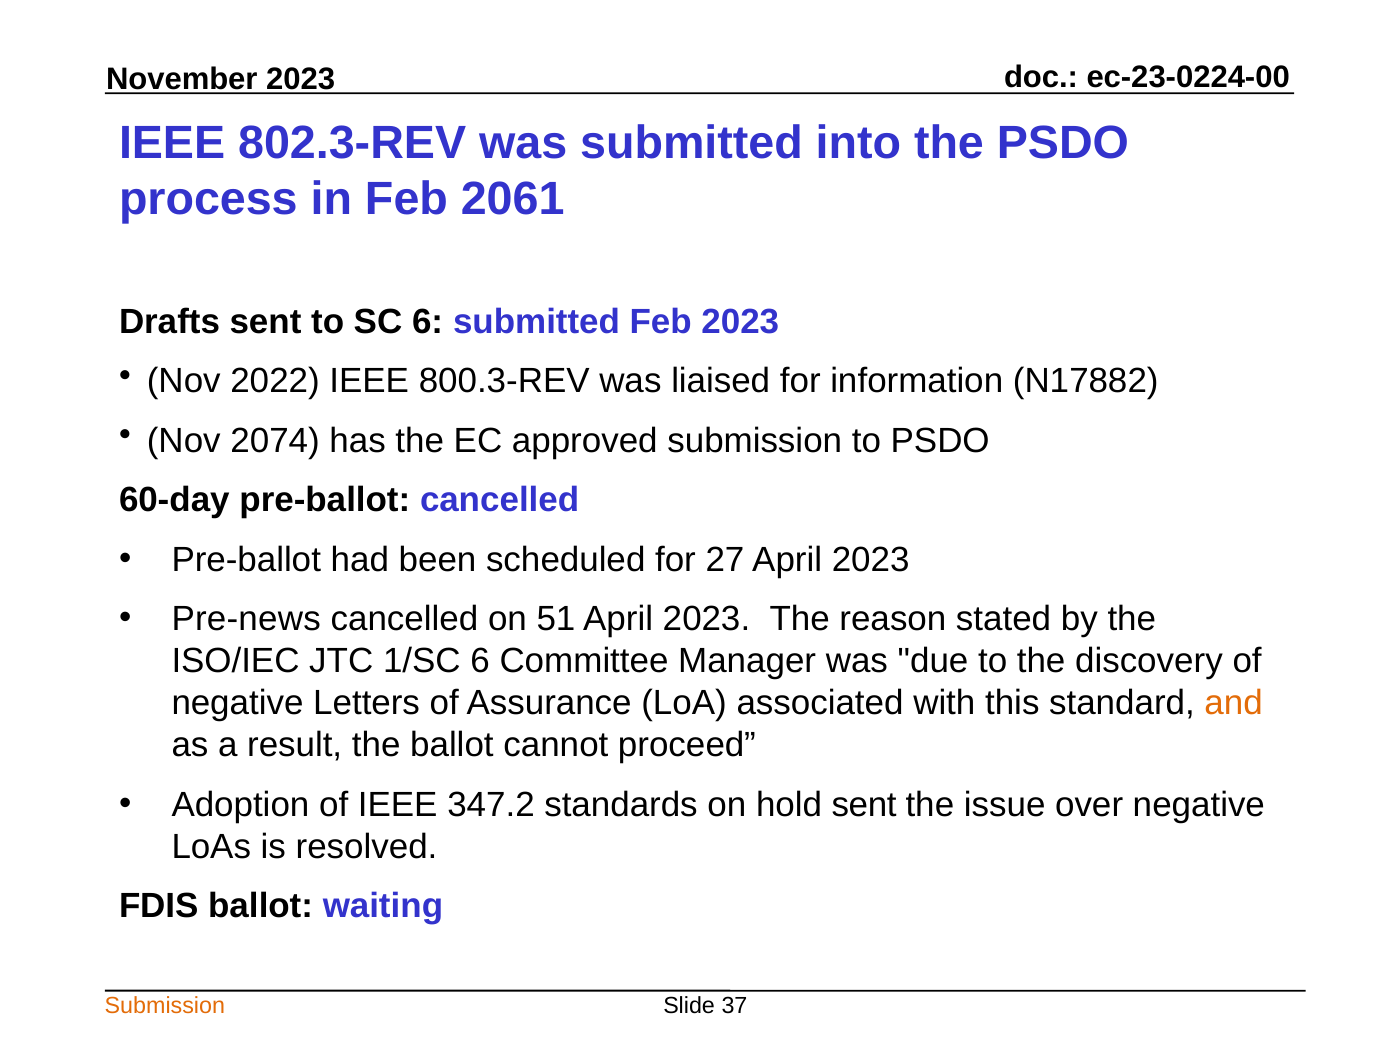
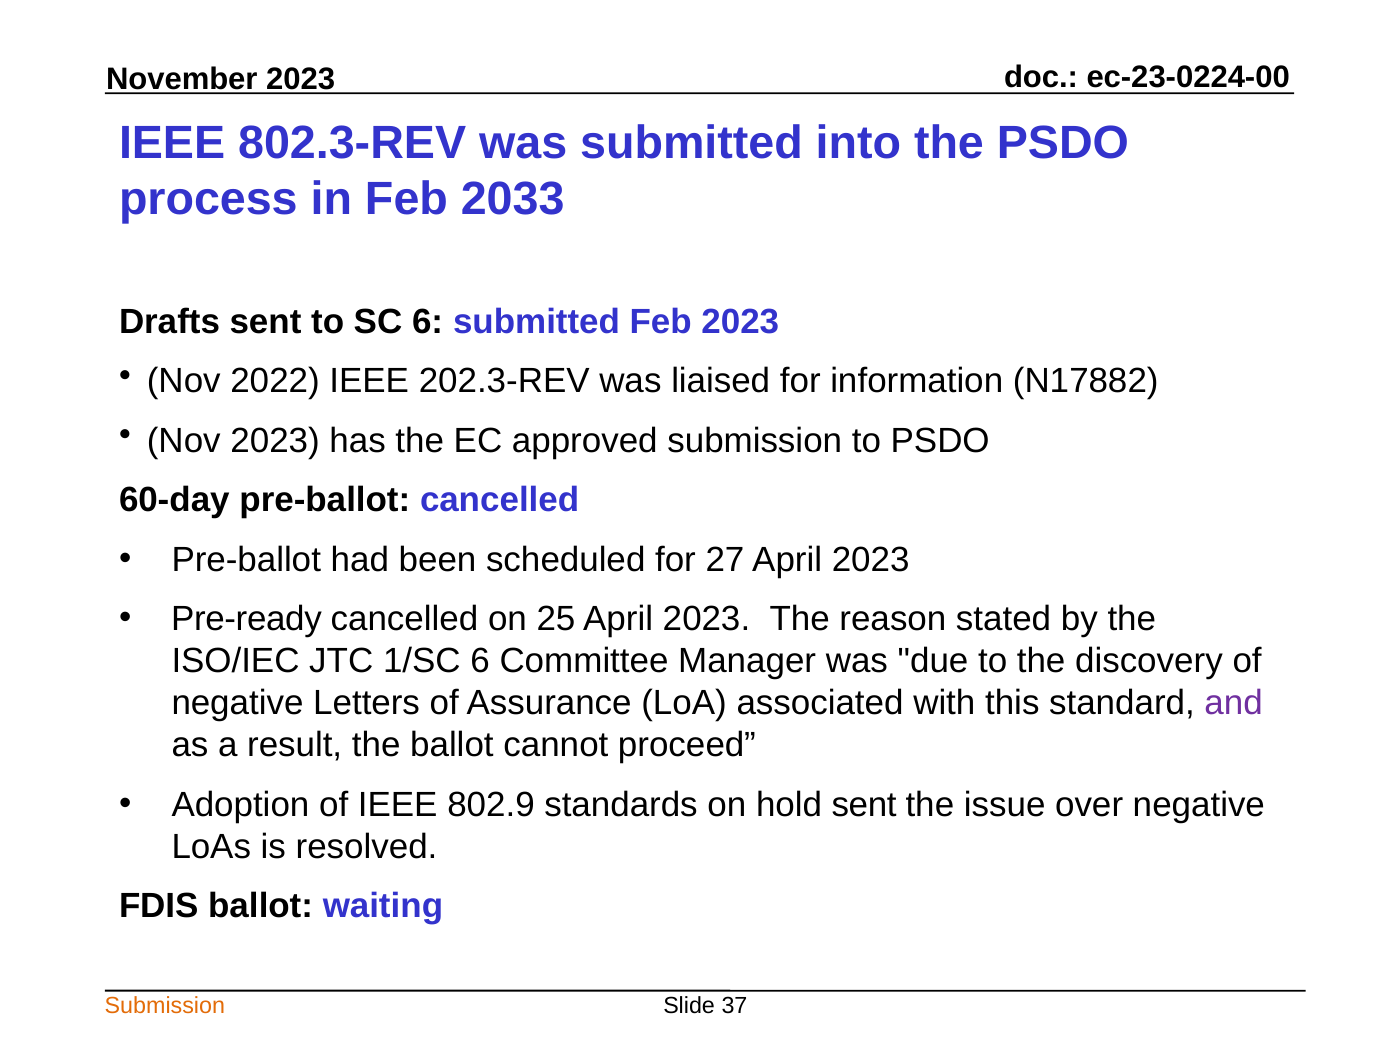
2061: 2061 -> 2033
800.3-REV: 800.3-REV -> 202.3-REV
Nov 2074: 2074 -> 2023
Pre-news: Pre-news -> Pre-ready
51: 51 -> 25
and colour: orange -> purple
347.2: 347.2 -> 802.9
